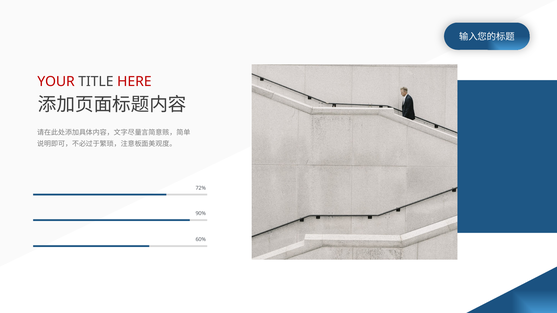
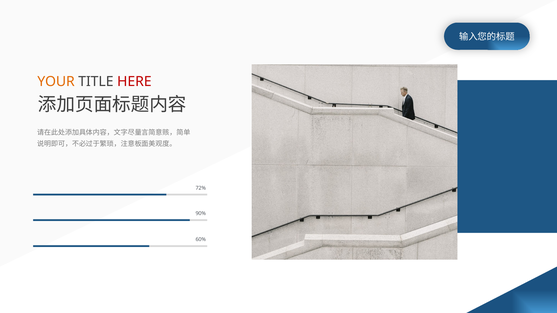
YOUR colour: red -> orange
